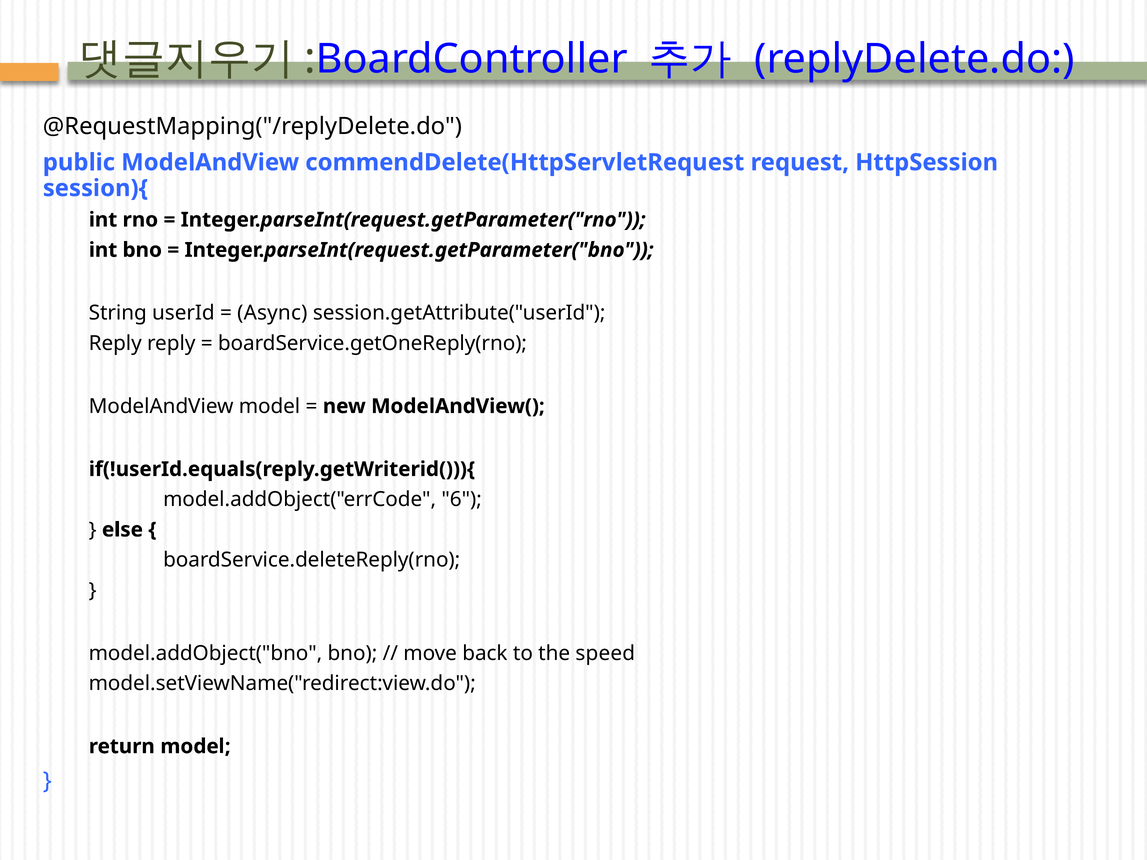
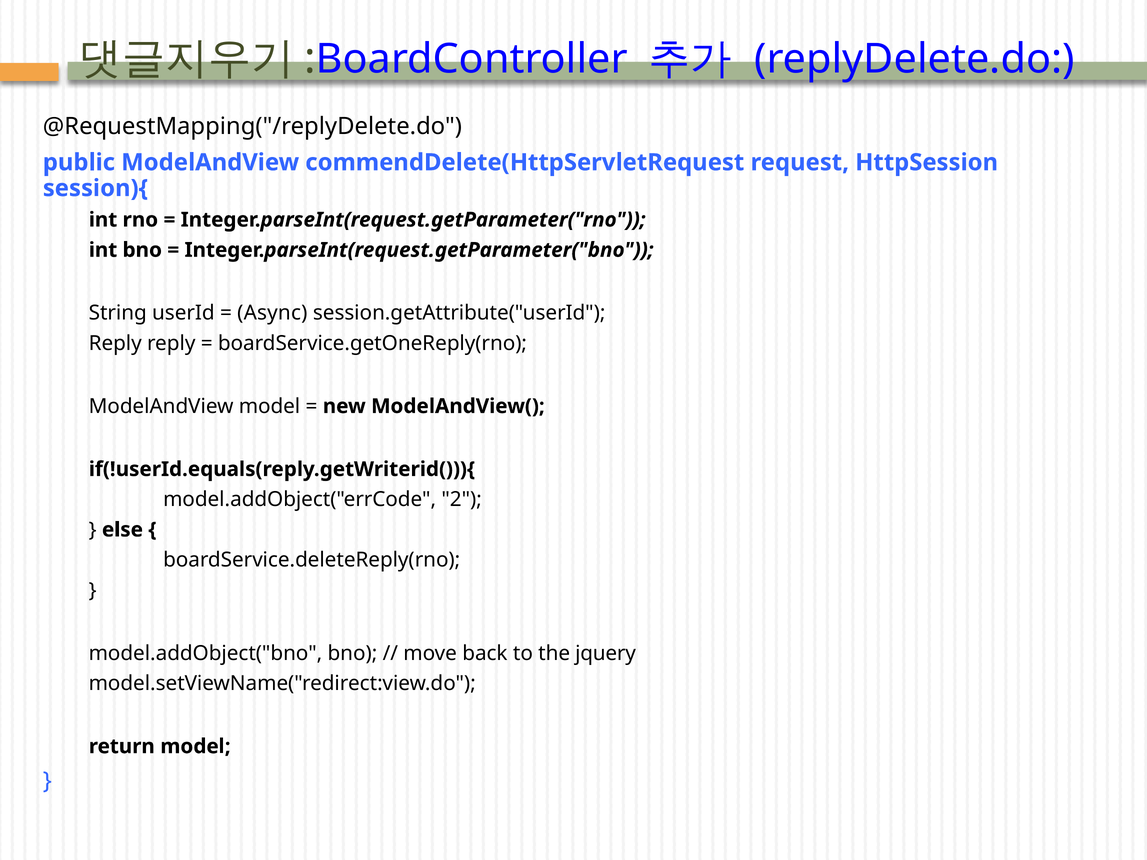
6: 6 -> 2
speed: speed -> jquery
